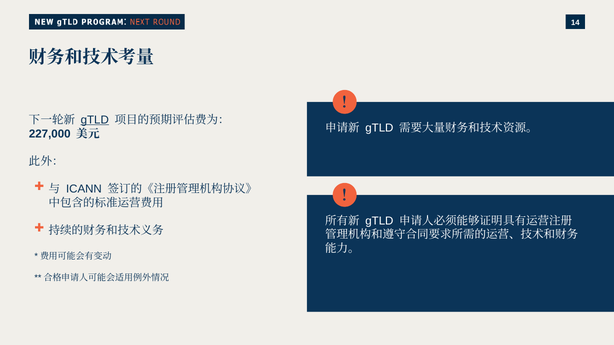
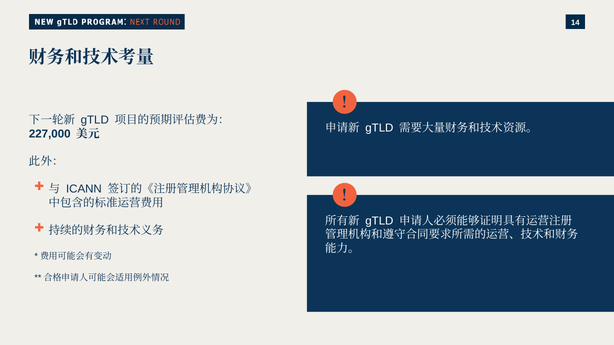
gTLD at (95, 120) underline: present -> none
